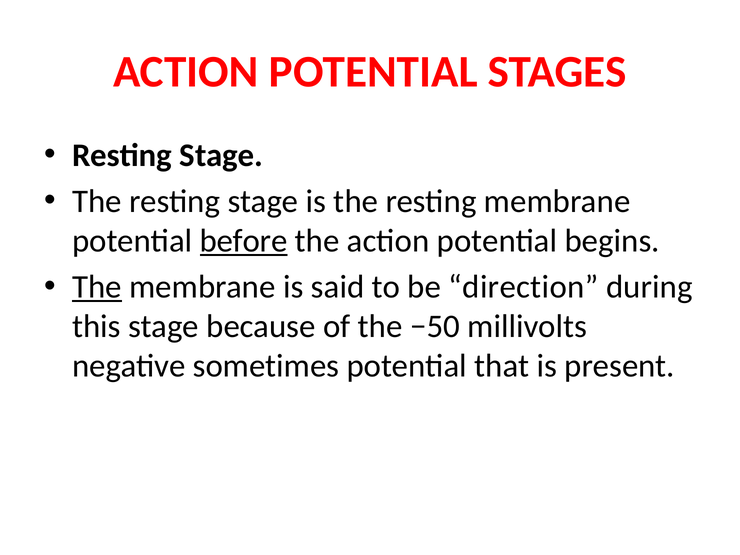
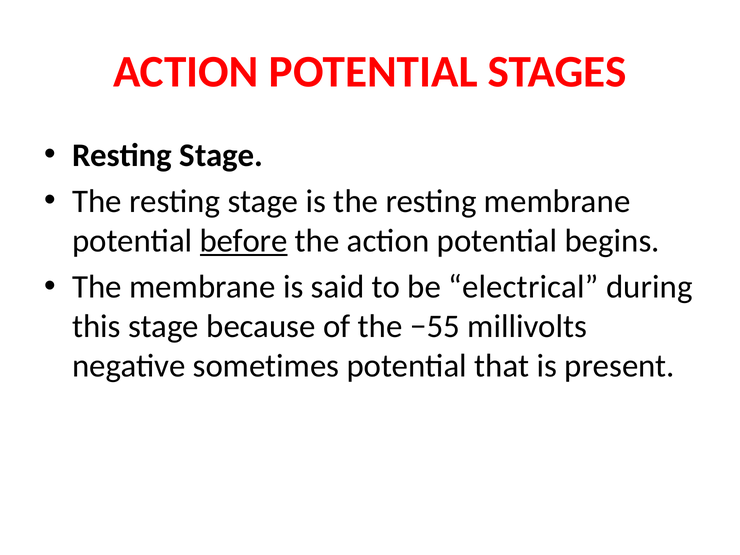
The at (97, 287) underline: present -> none
direction: direction -> electrical
−50: −50 -> −55
